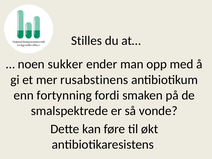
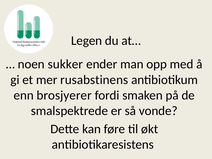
Stilles: Stilles -> Legen
fortynning: fortynning -> brosjyerer
